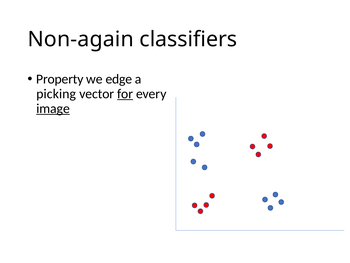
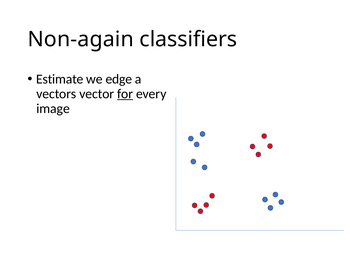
Property: Property -> Estimate
picking: picking -> vectors
image underline: present -> none
